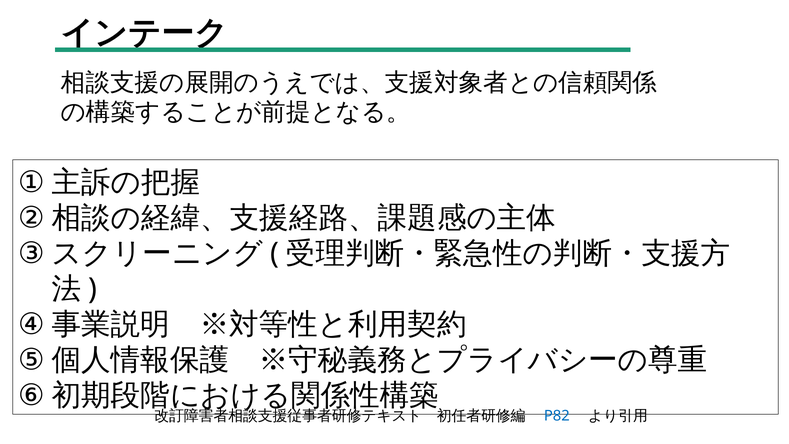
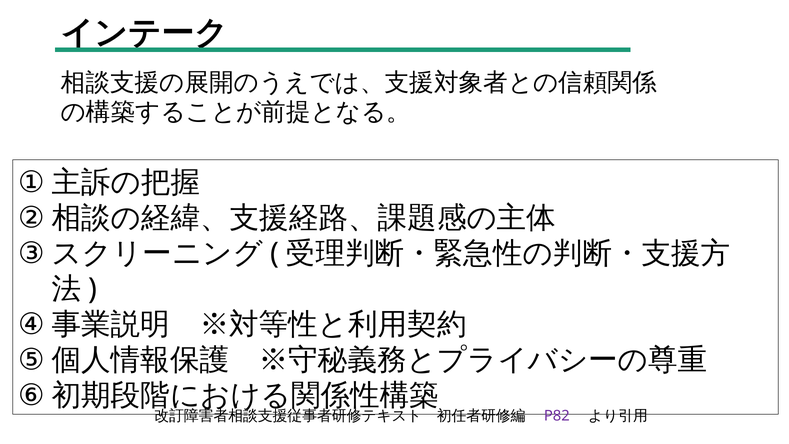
P82 colour: blue -> purple
